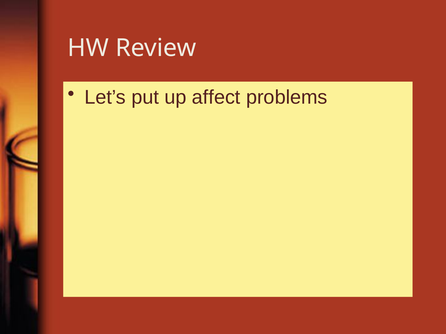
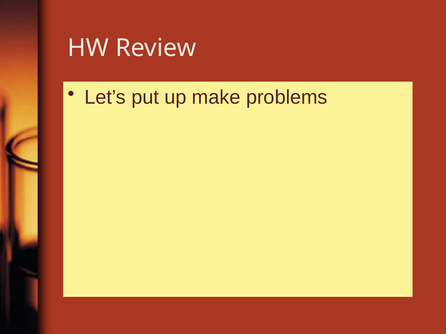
affect: affect -> make
